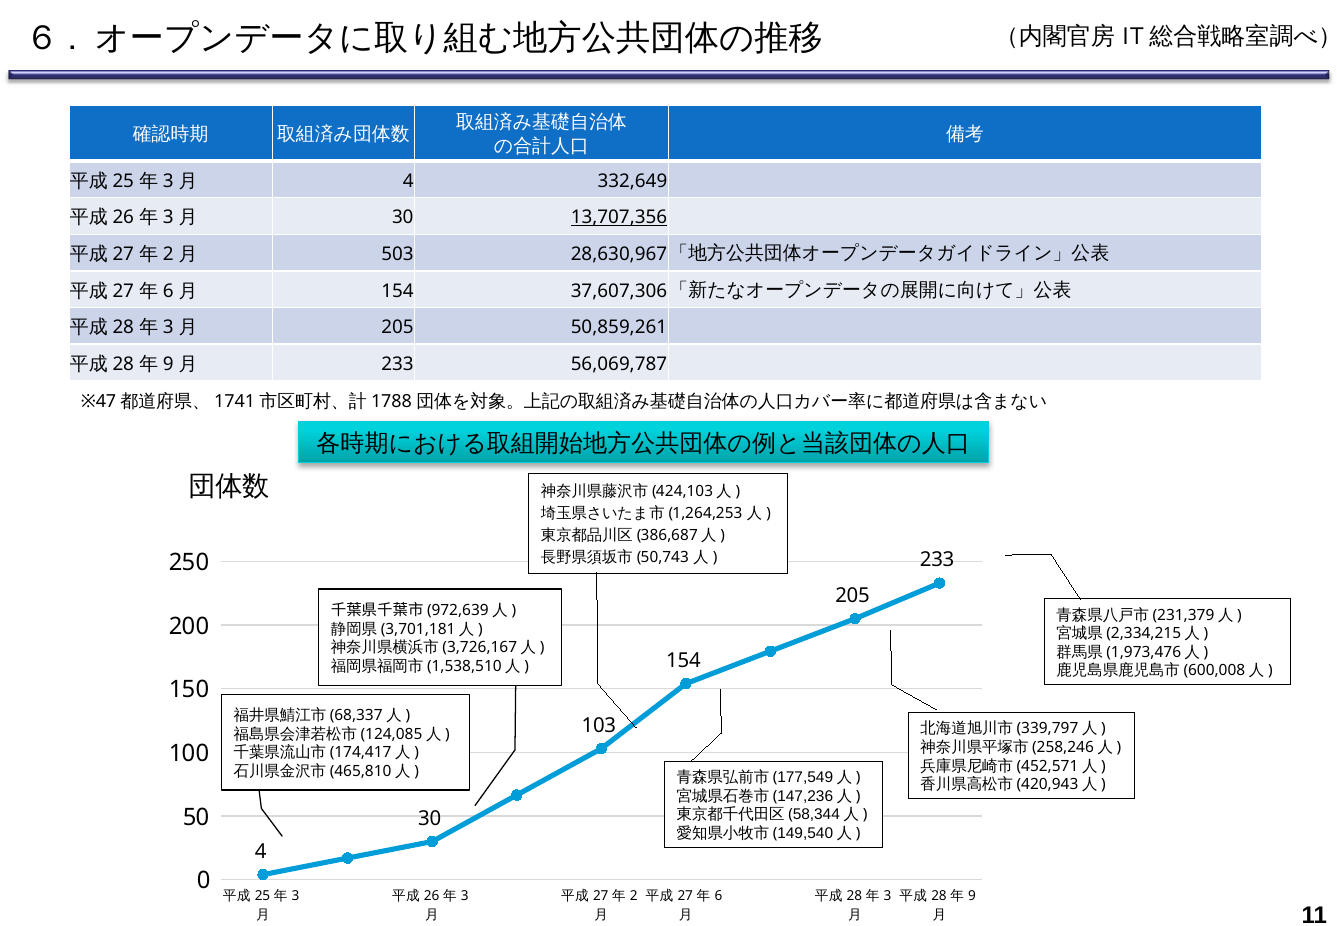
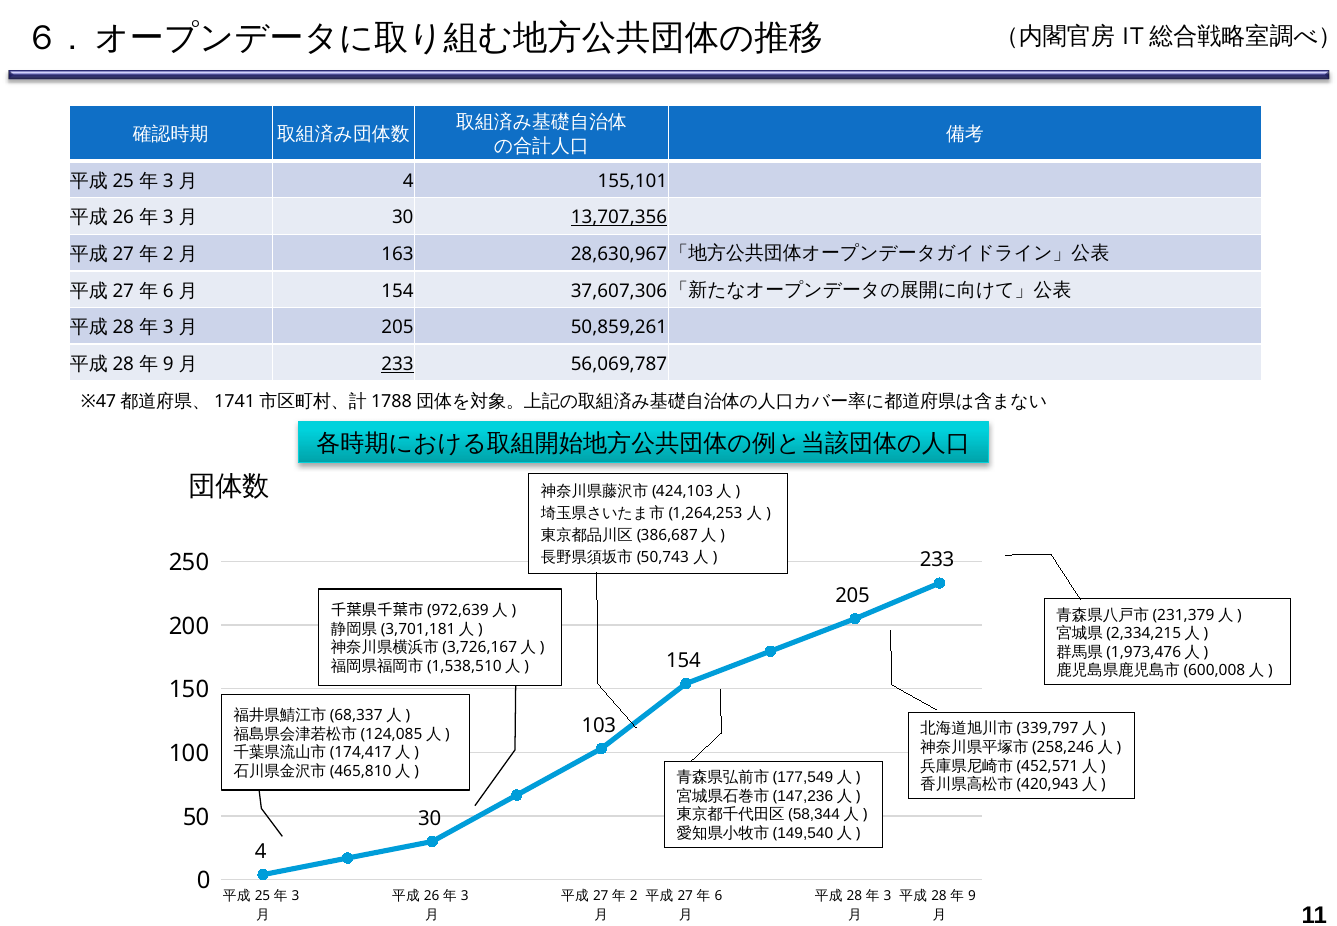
332,649: 332,649 -> 155,101
503: 503 -> 163
233 at (398, 364) underline: none -> present
